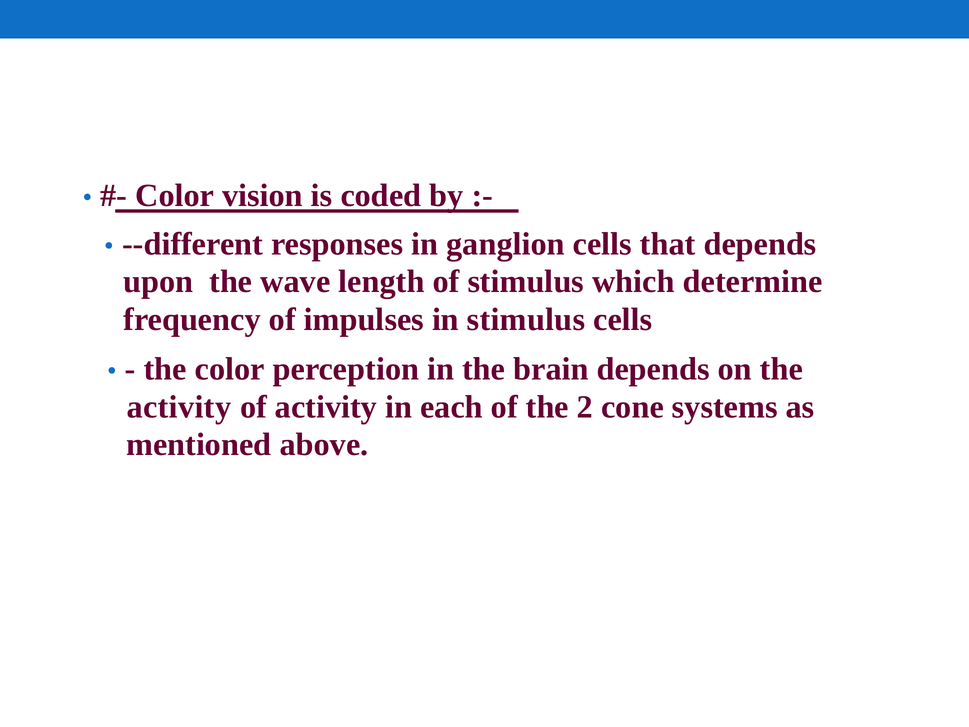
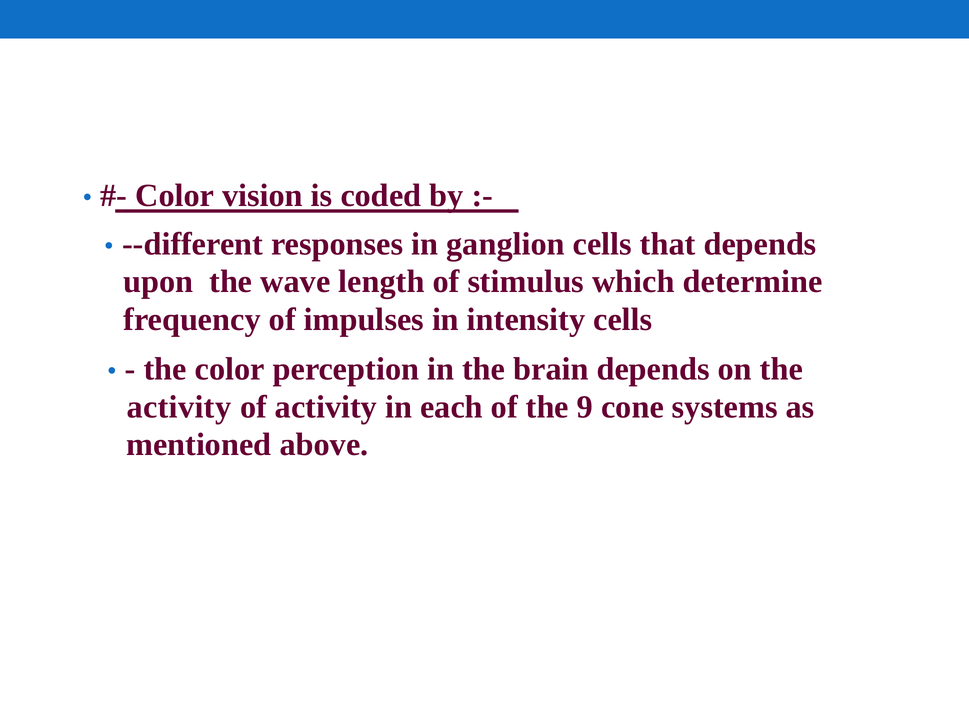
in stimulus: stimulus -> intensity
2: 2 -> 9
